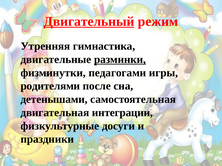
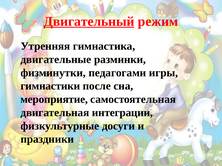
разминки underline: present -> none
родителями: родителями -> гимнастики
детенышами: детенышами -> мероприятие
